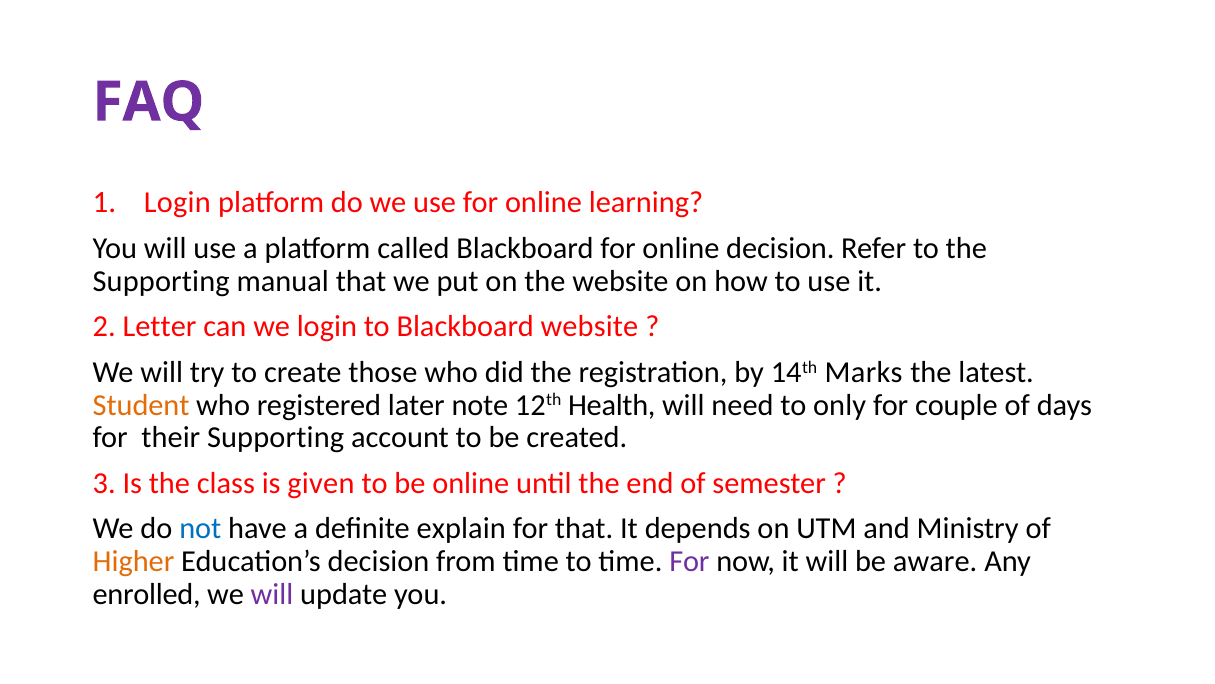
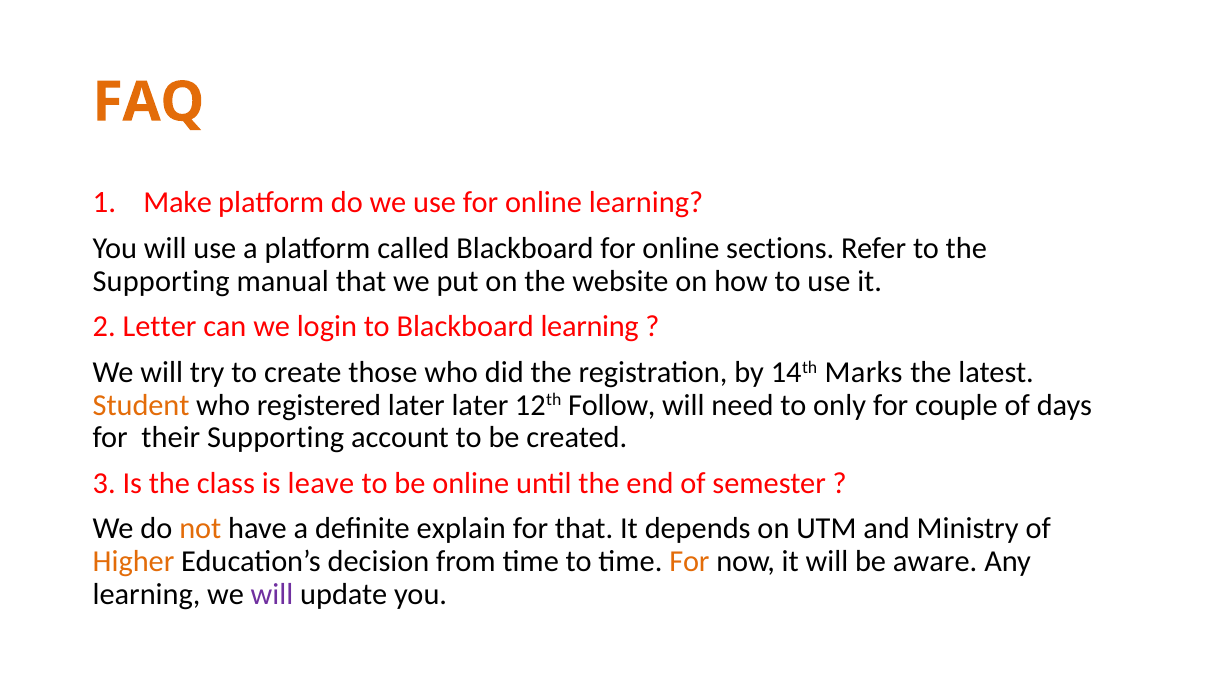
FAQ colour: purple -> orange
Login at (177, 203): Login -> Make
online decision: decision -> sections
Blackboard website: website -> learning
later note: note -> later
Health: Health -> Follow
given: given -> leave
not colour: blue -> orange
For at (689, 561) colour: purple -> orange
enrolled at (147, 594): enrolled -> learning
